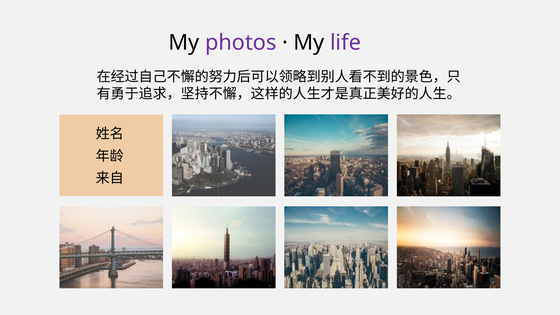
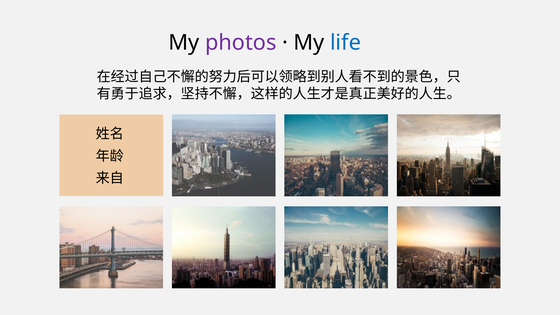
life colour: purple -> blue
